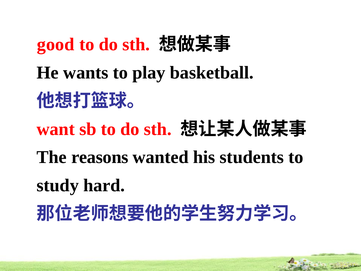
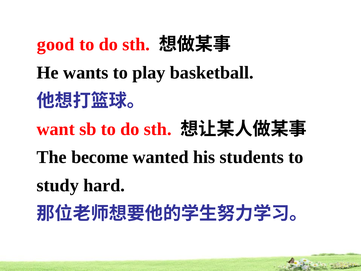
reasons: reasons -> become
